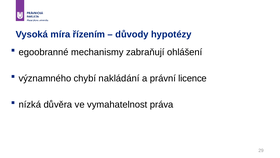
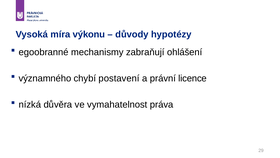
řízením: řízením -> výkonu
nakládání: nakládání -> postavení
